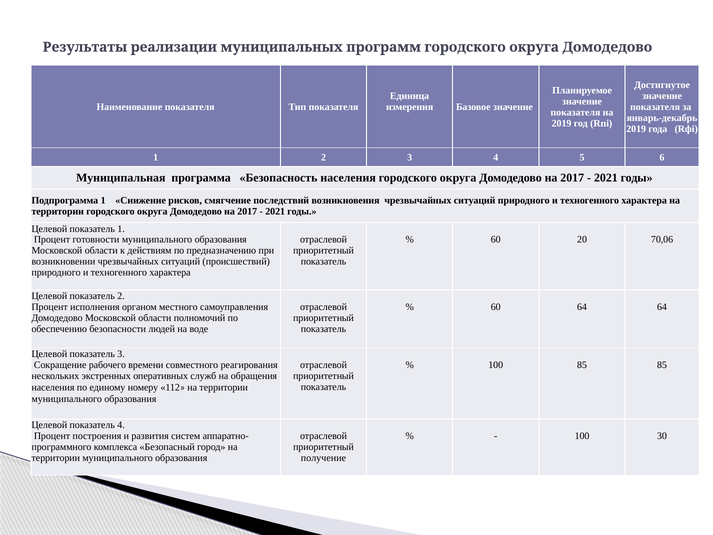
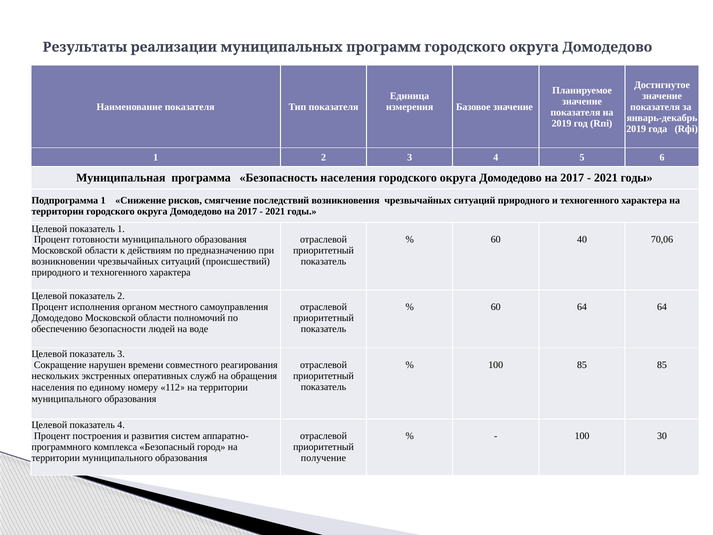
20: 20 -> 40
рабочего: рабочего -> нарушен
